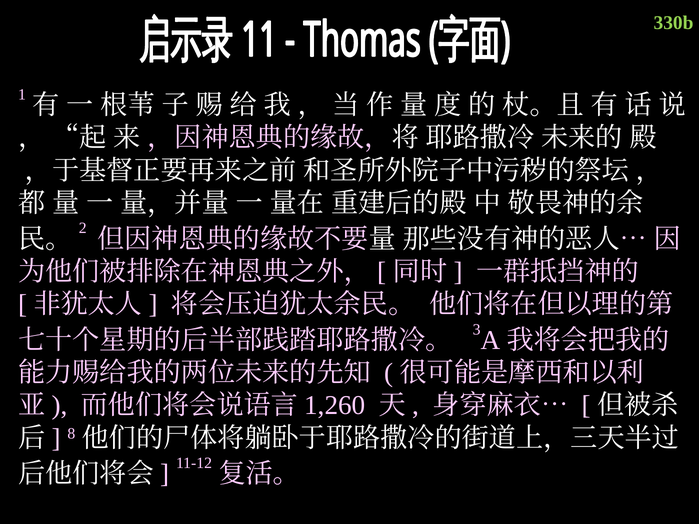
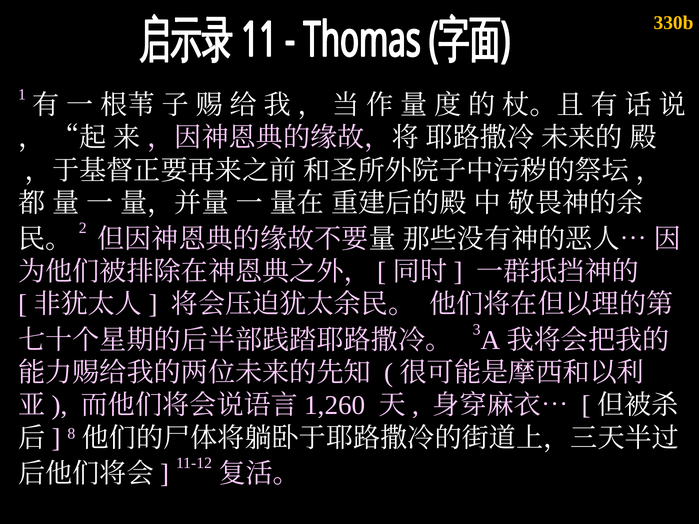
330b colour: light green -> yellow
